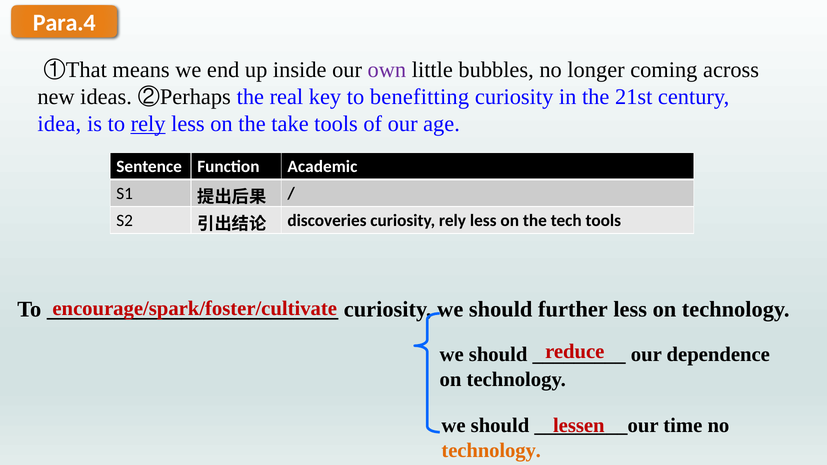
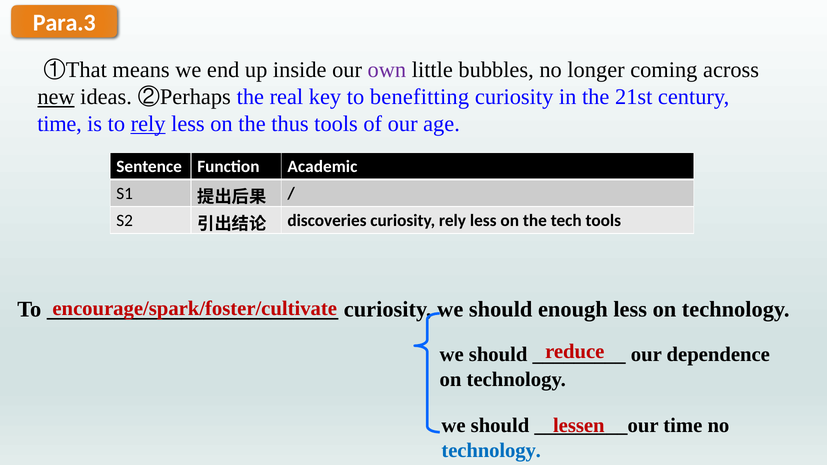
Para.4: Para.4 -> Para.3
new underline: none -> present
idea at (59, 124): idea -> time
take: take -> thus
further: further -> enough
technology at (491, 451) colour: orange -> blue
